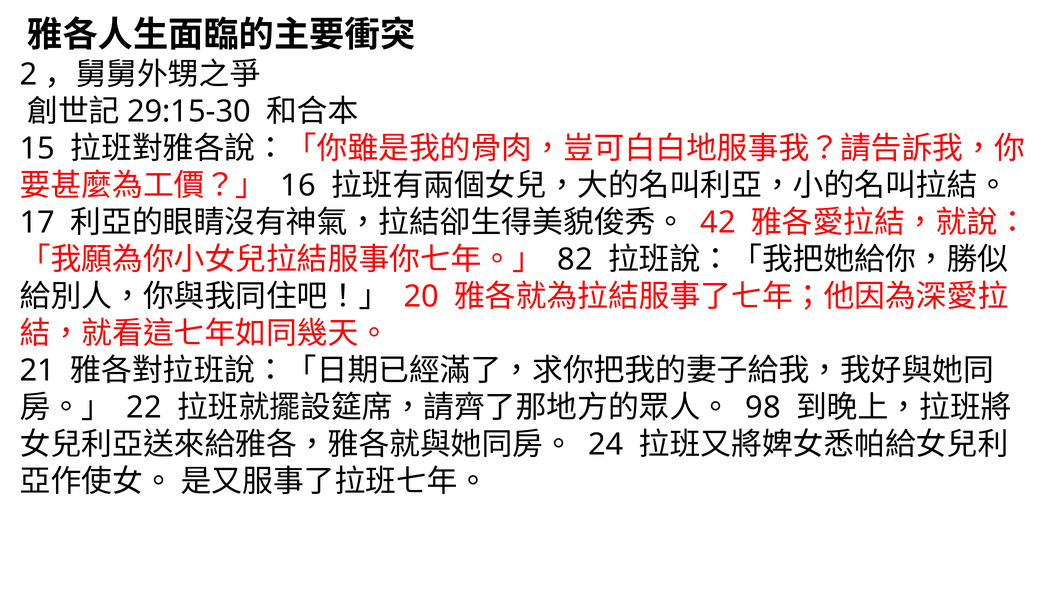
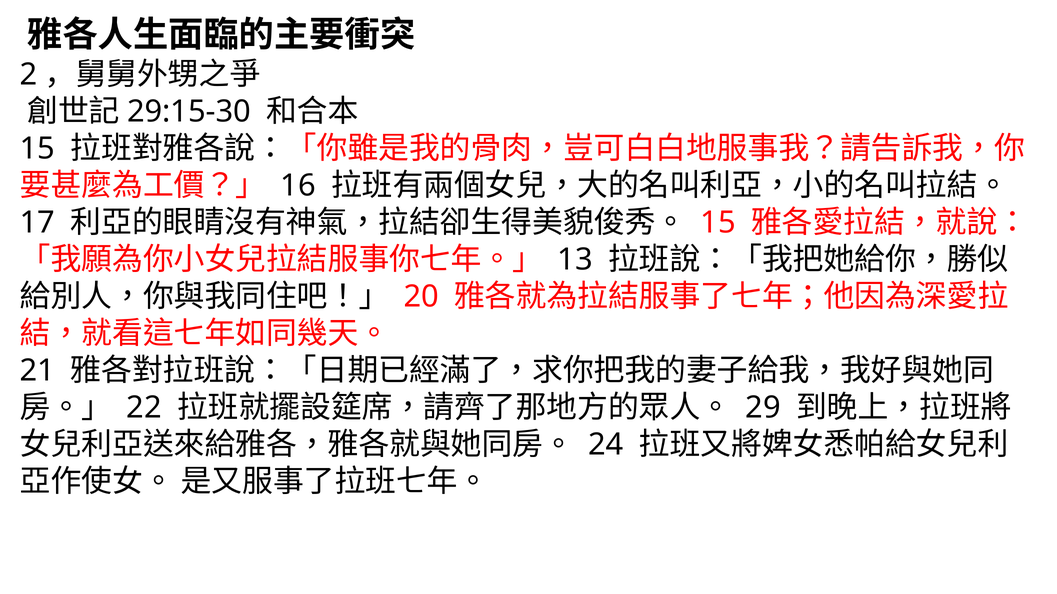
42 at (718, 223): 42 -> 15
82: 82 -> 13
98: 98 -> 29
